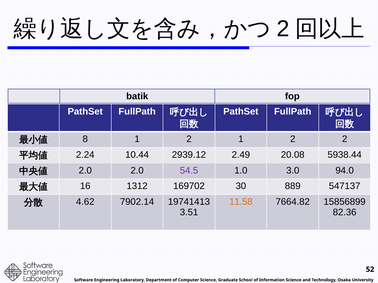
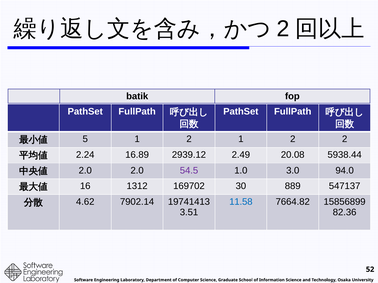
8: 8 -> 5
10.44: 10.44 -> 16.89
11.58 colour: orange -> blue
